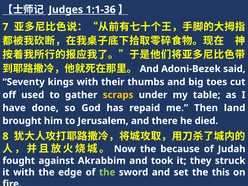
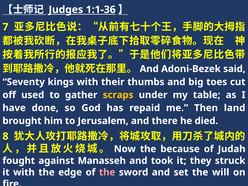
Akrabbim: Akrabbim -> Manasseh
the at (107, 172) colour: light green -> pink
this: this -> will
